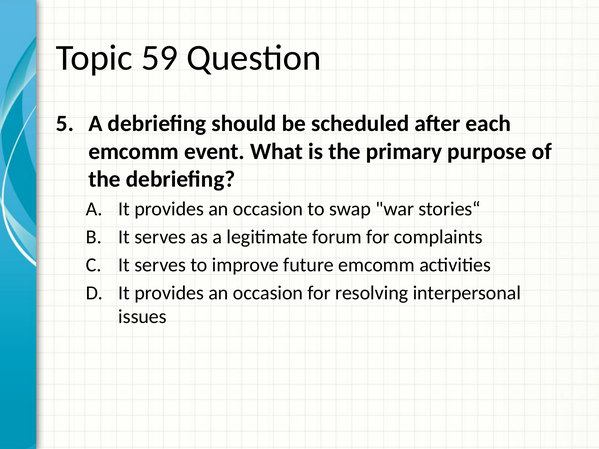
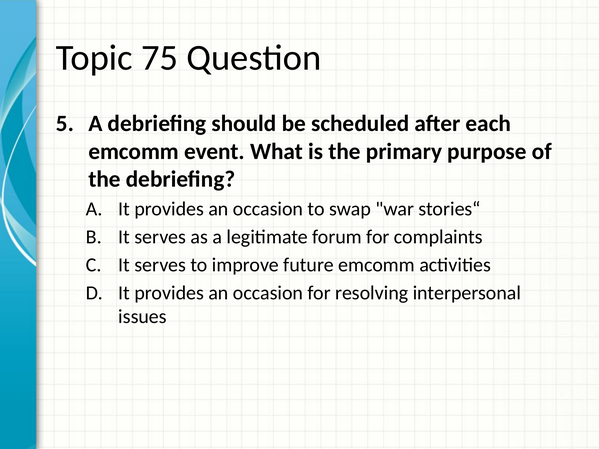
59: 59 -> 75
